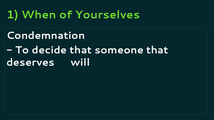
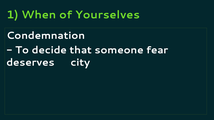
someone that: that -> fear
will: will -> city
